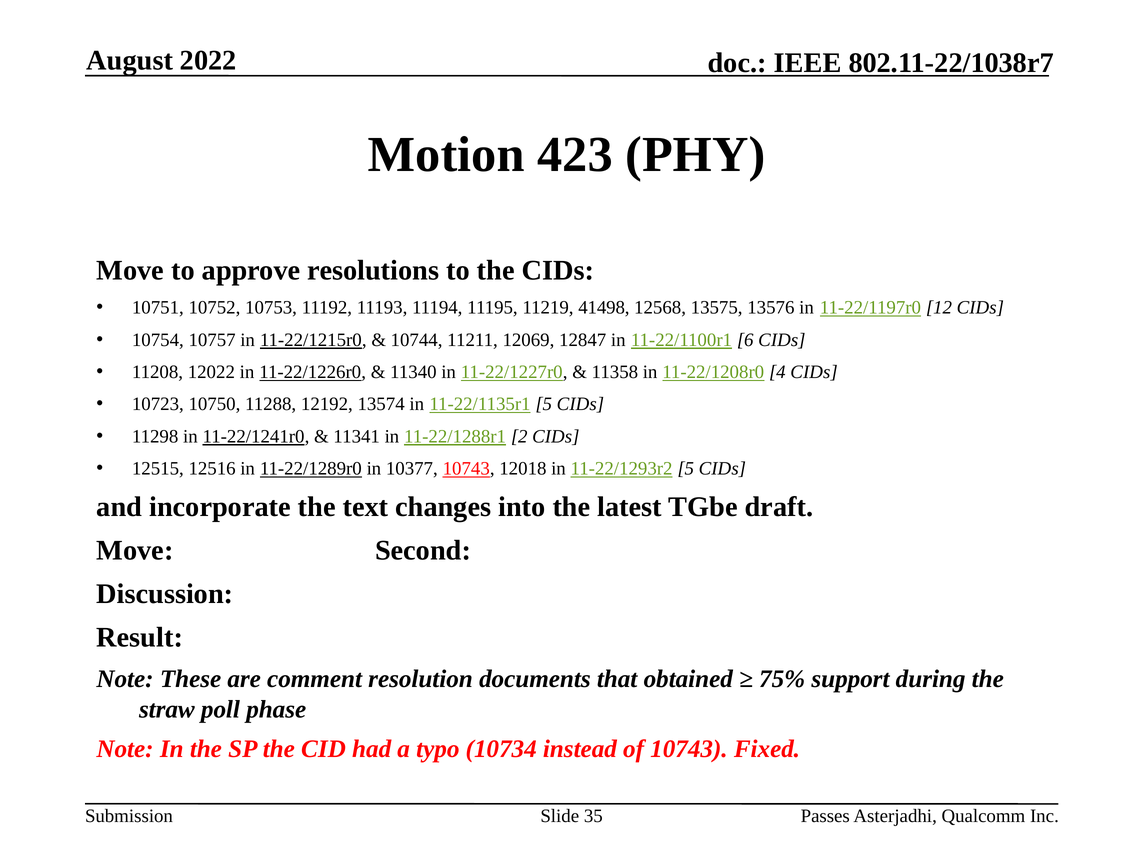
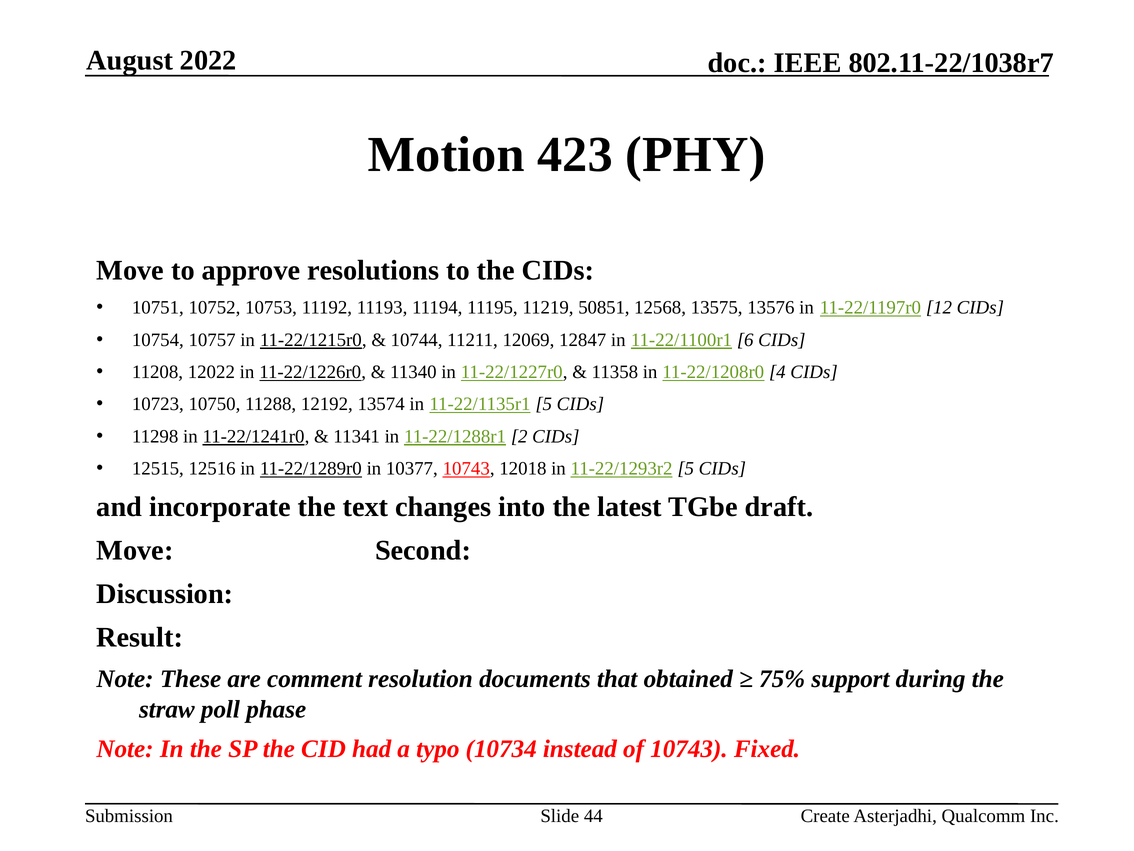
41498: 41498 -> 50851
35: 35 -> 44
Passes: Passes -> Create
